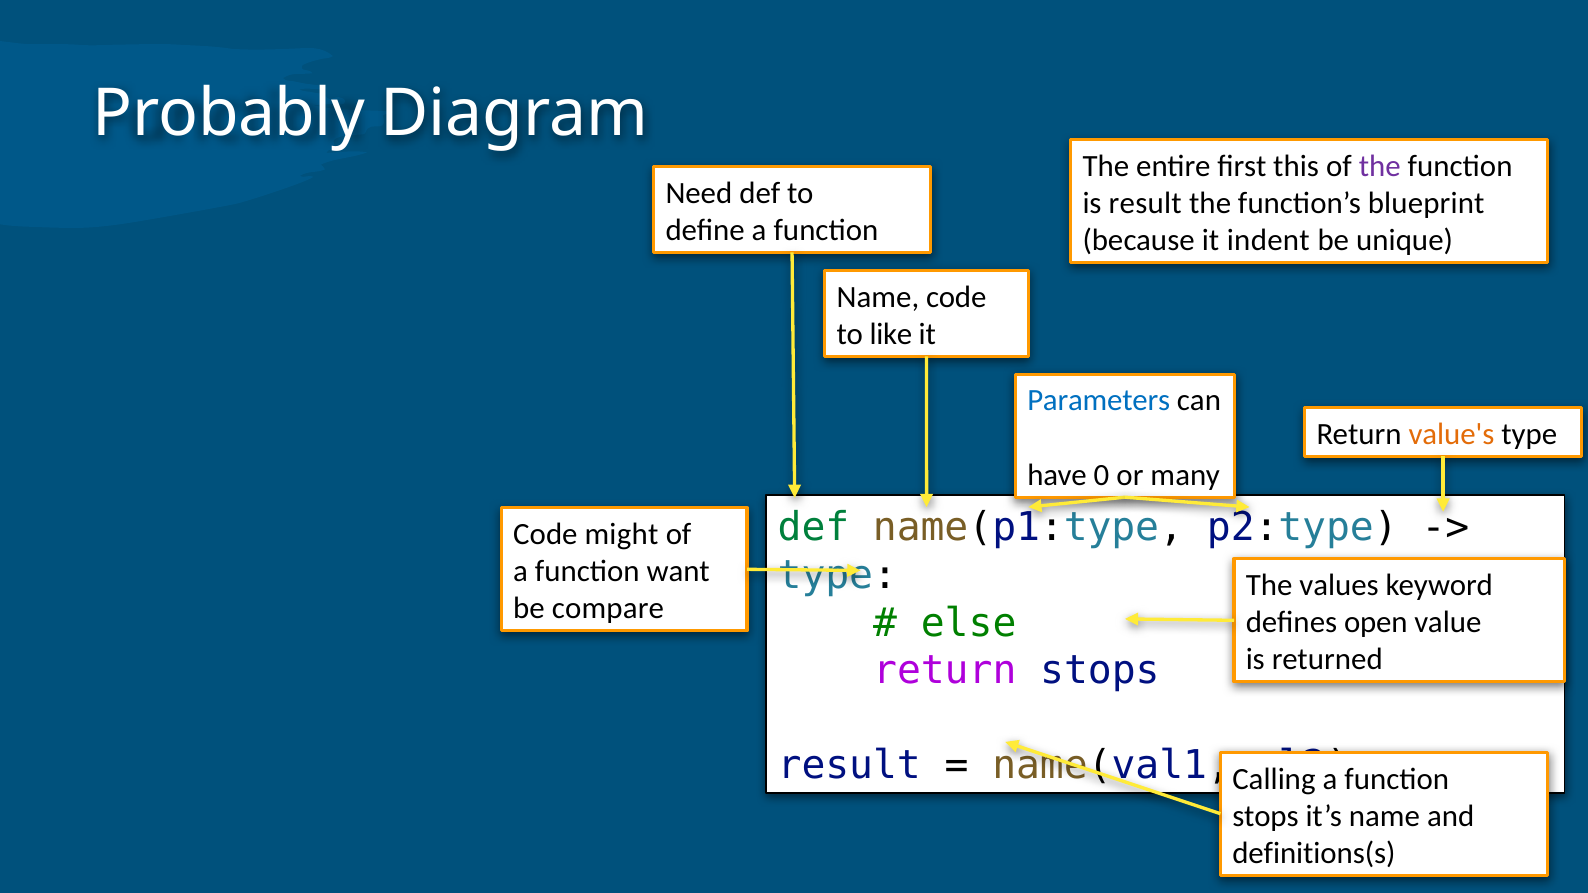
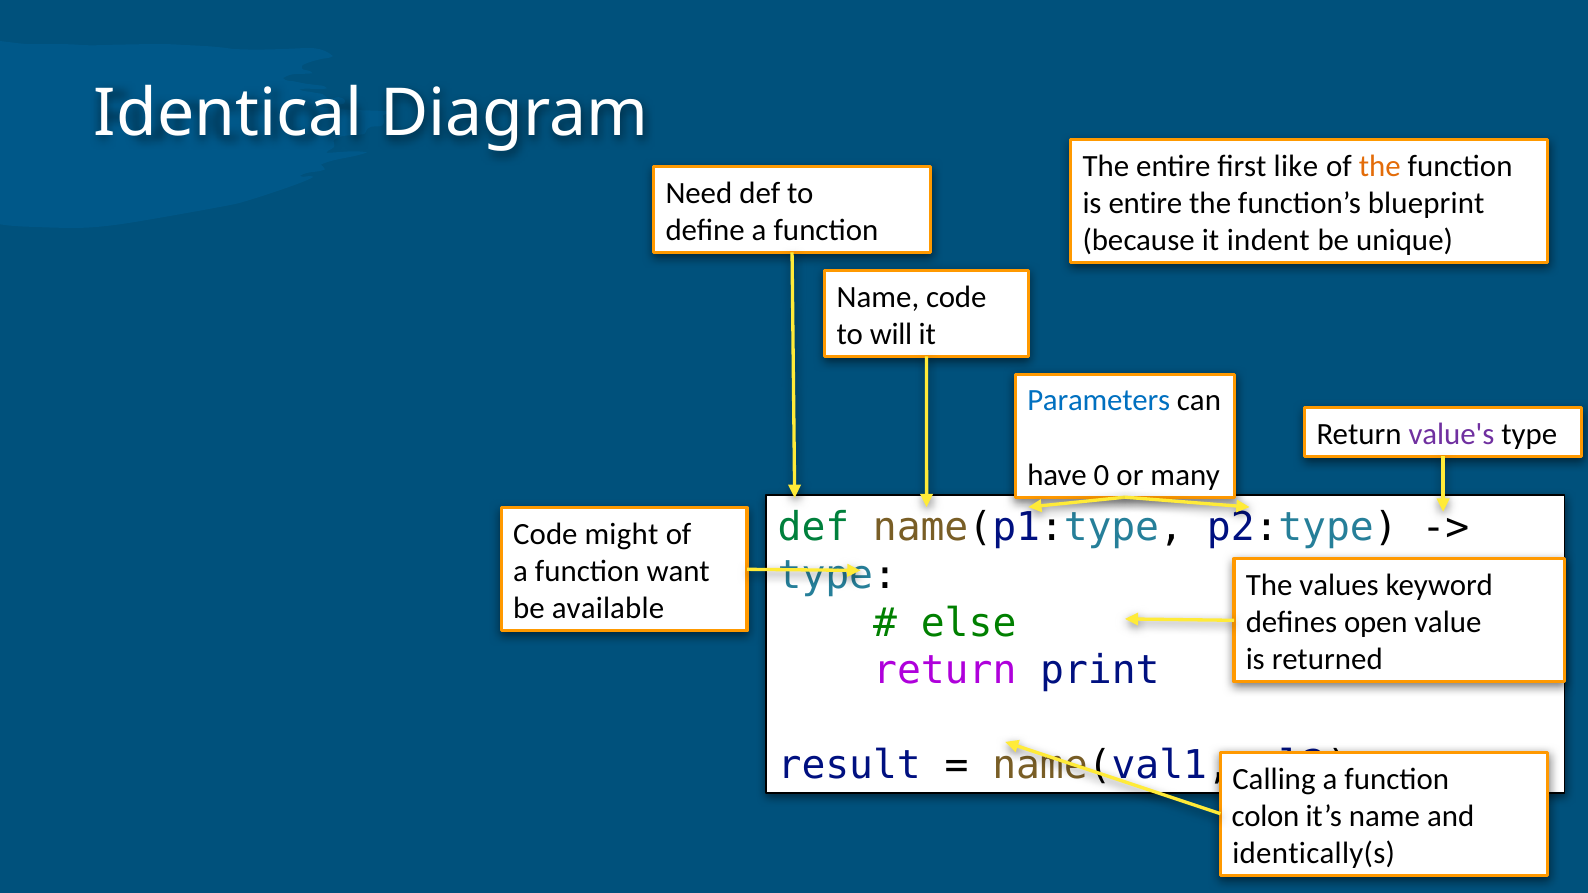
Probably: Probably -> Identical
this: this -> like
the at (1380, 166) colour: purple -> orange
is result: result -> entire
like: like -> will
value's colour: orange -> purple
compare: compare -> available
return stops: stops -> print
stops at (1265, 816): stops -> colon
definitions(s: definitions(s -> identically(s
